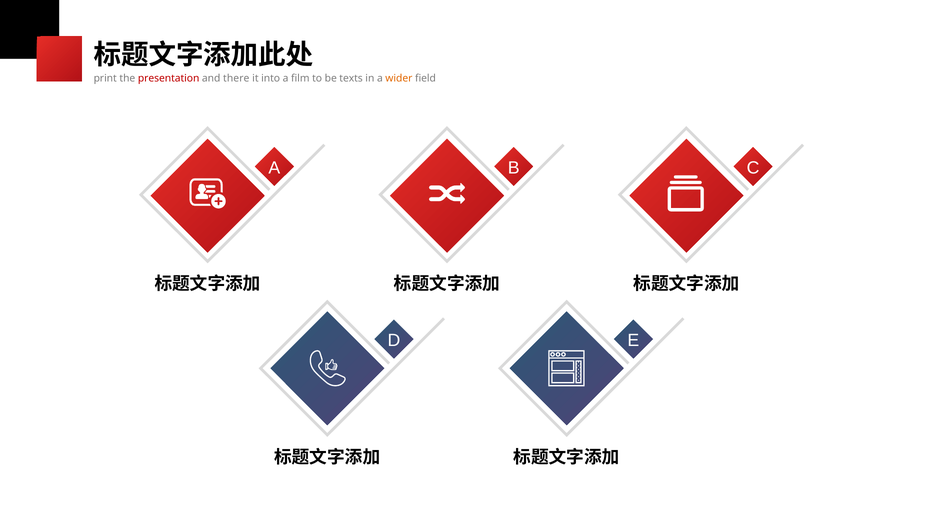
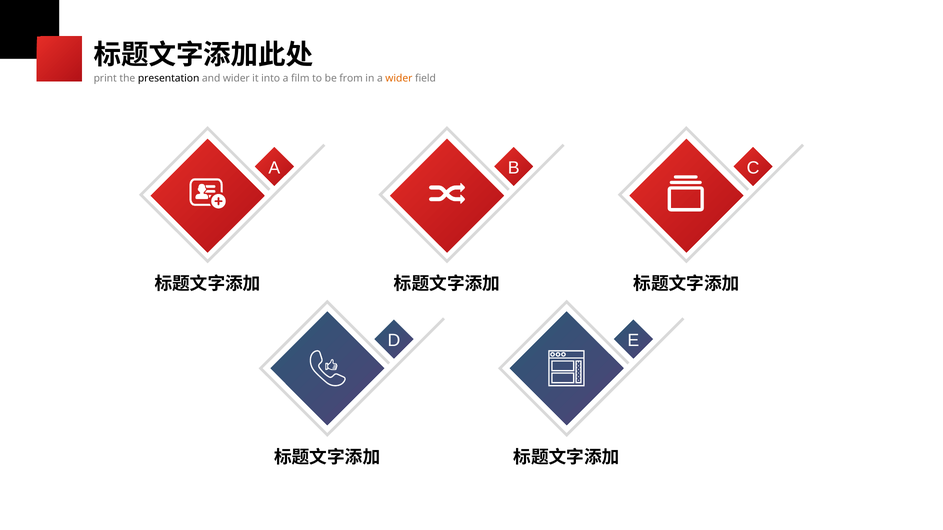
presentation colour: red -> black
and there: there -> wider
texts: texts -> from
